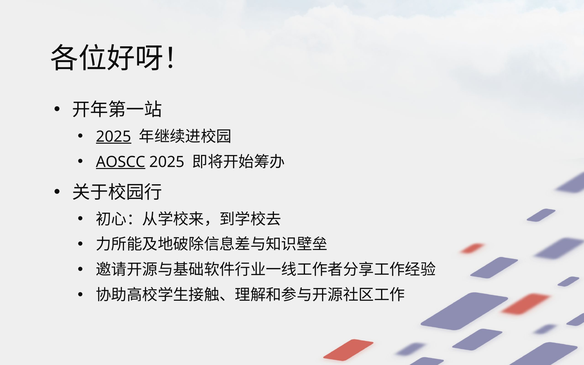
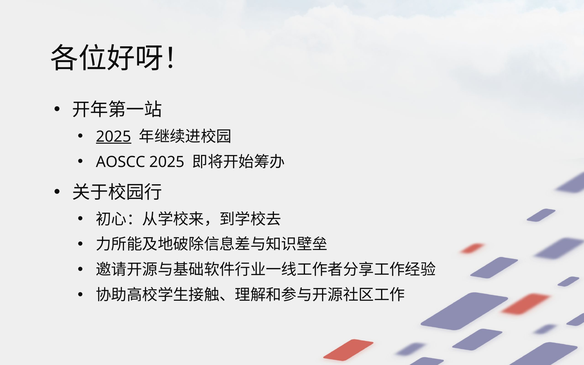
AOSCC underline: present -> none
